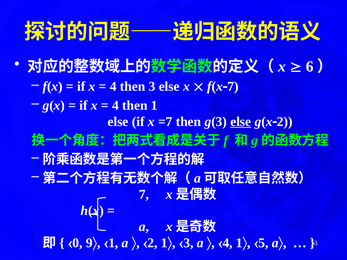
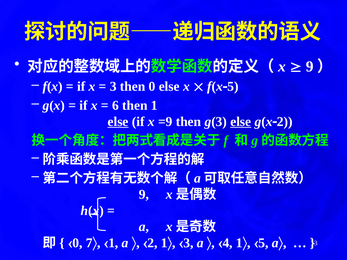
6 at (310, 67): 6 -> 9
4 at (113, 87): 4 -> 3
then 3: 3 -> 0
7 at (233, 87): 7 -> 5
4 at (115, 105): 4 -> 6
else at (118, 122) underline: none -> present
=7: =7 -> =9
7 at (144, 195): 7 -> 9
9: 9 -> 7
